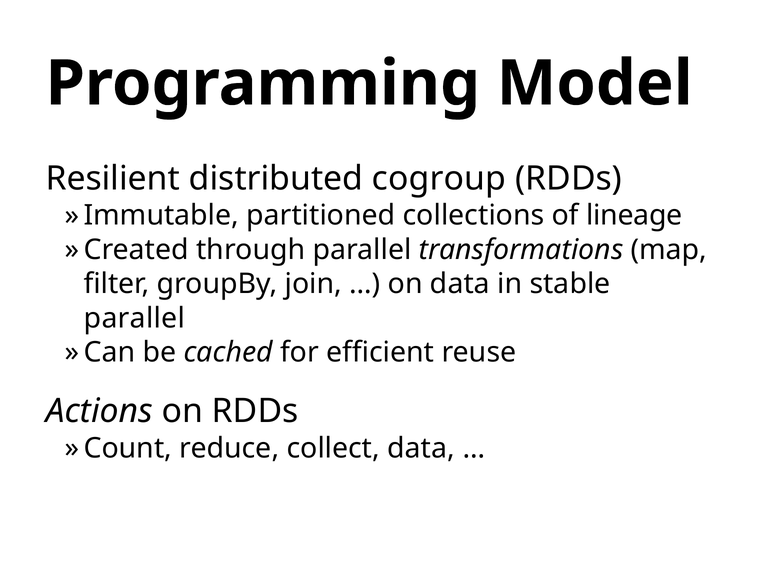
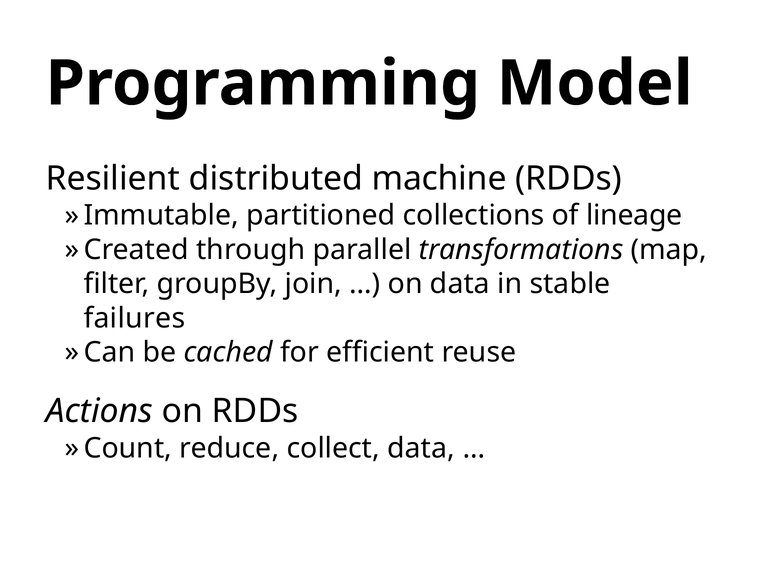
cogroup: cogroup -> machine
parallel at (134, 318): parallel -> failures
